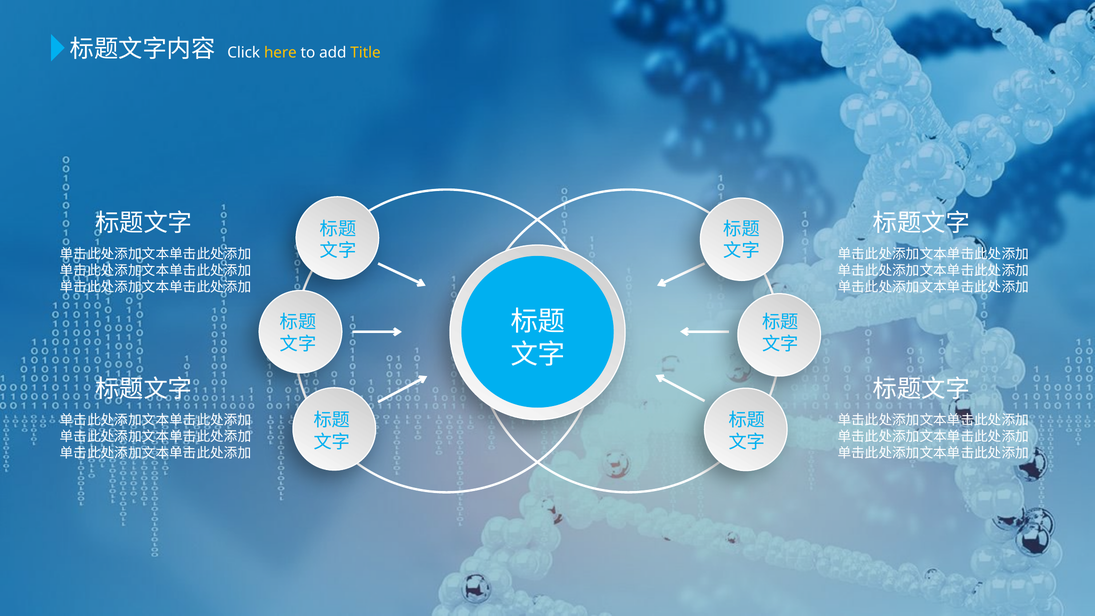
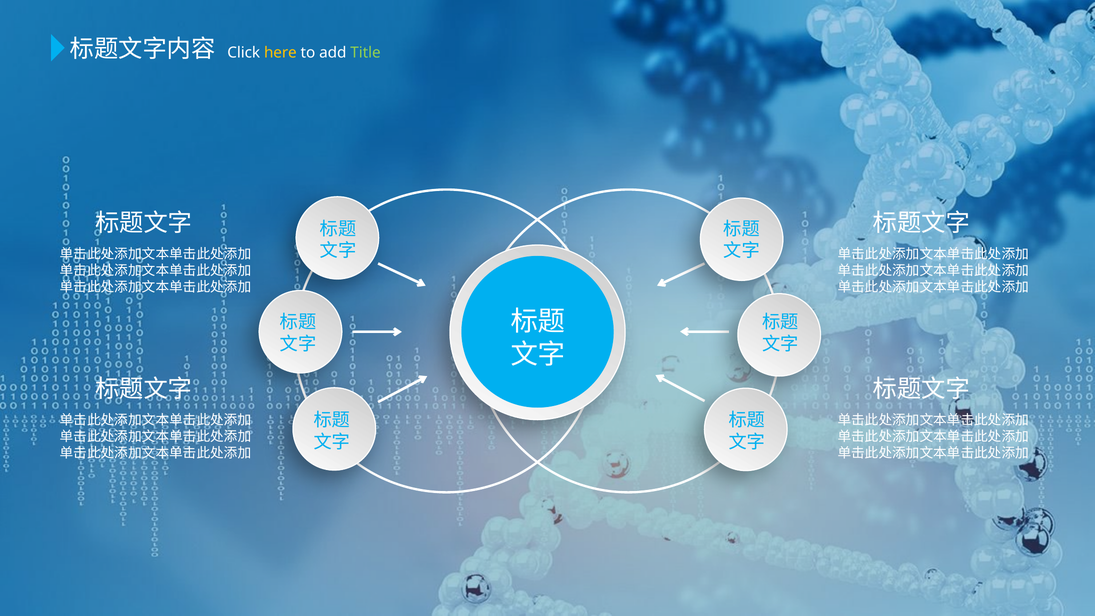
Title colour: yellow -> light green
